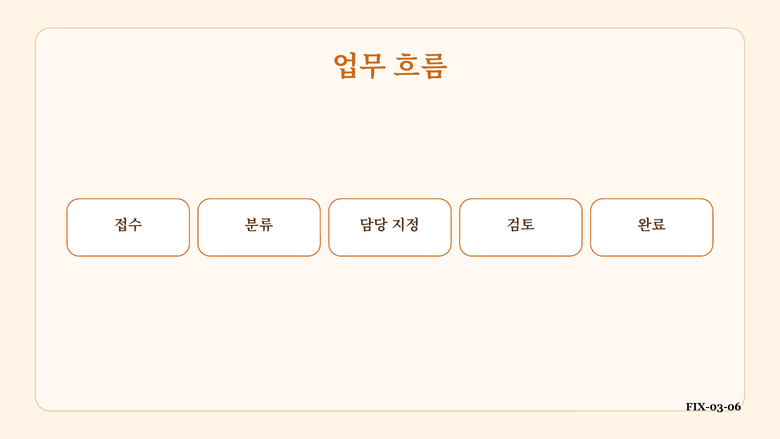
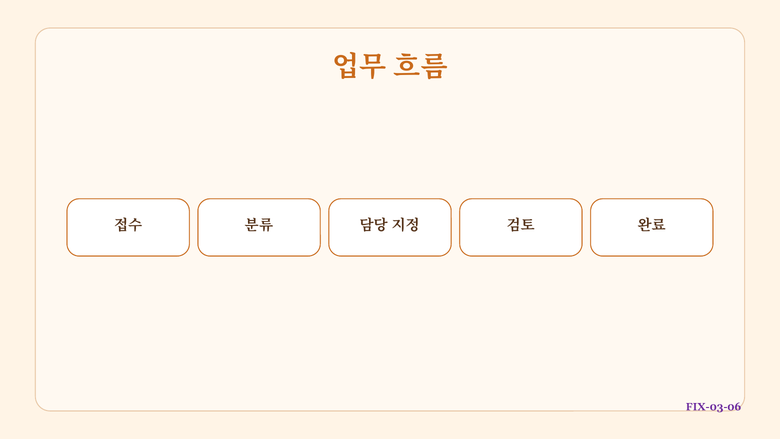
FIX-03-06 colour: black -> purple
